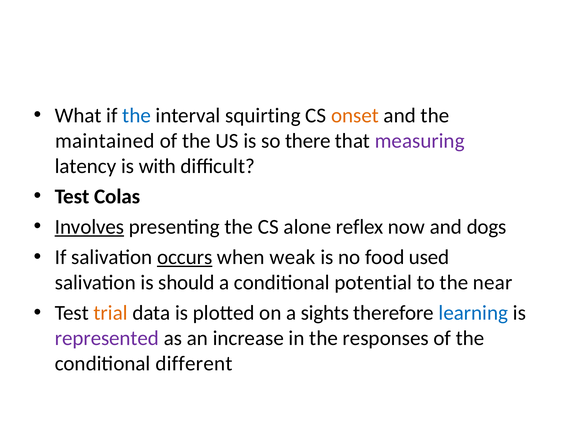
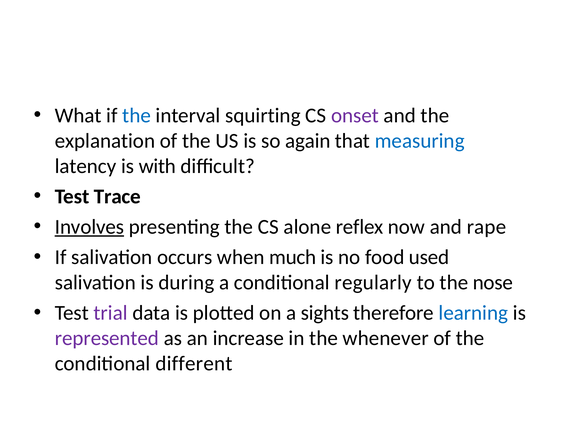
onset colour: orange -> purple
maintained: maintained -> explanation
there: there -> again
measuring colour: purple -> blue
Colas: Colas -> Trace
dogs: dogs -> rape
occurs underline: present -> none
weak: weak -> much
should: should -> during
potential: potential -> regularly
near: near -> nose
trial colour: orange -> purple
responses: responses -> whenever
